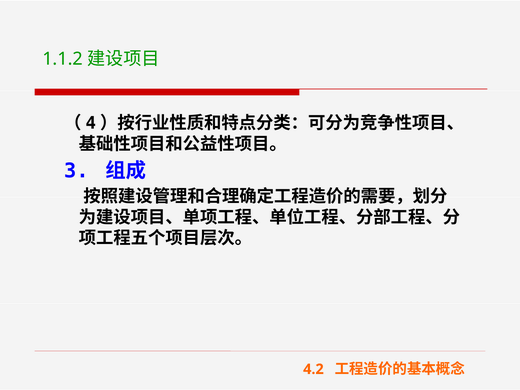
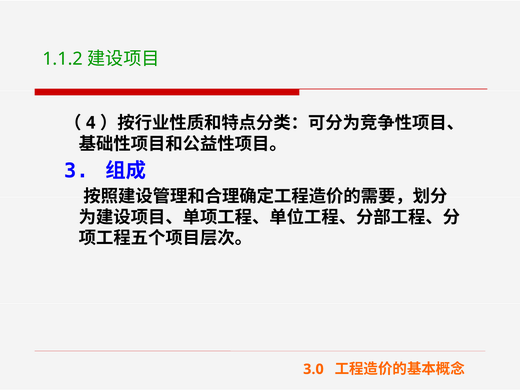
4.2: 4.2 -> 3.0
